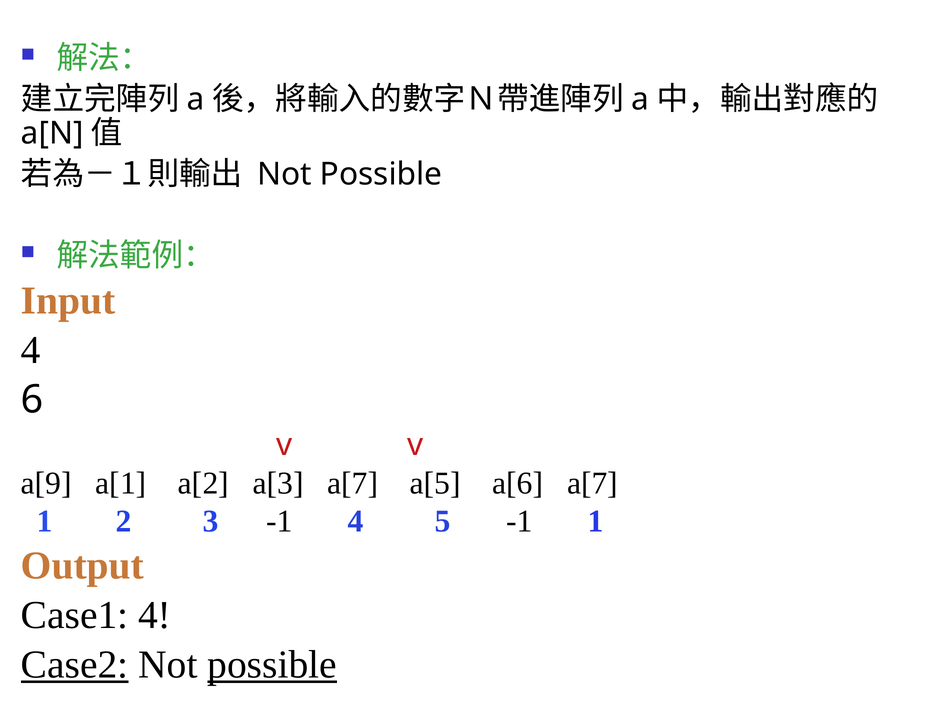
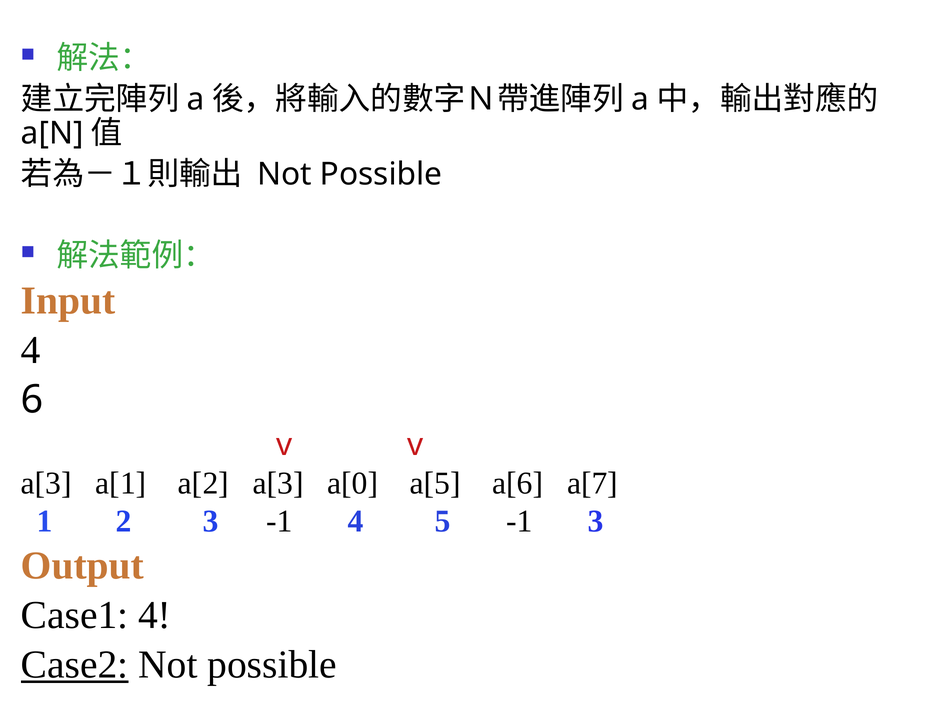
a[9 at (46, 483): a[9 -> a[3
a[3 a[7: a[7 -> a[0
-1 1: 1 -> 3
possible at (272, 664) underline: present -> none
